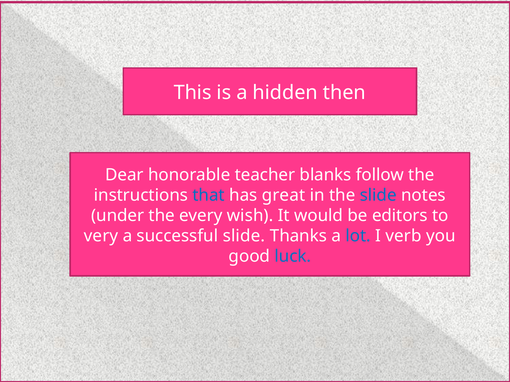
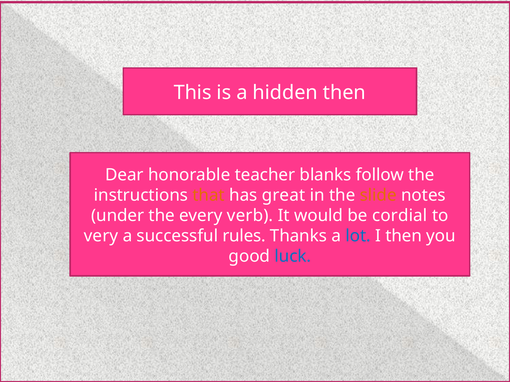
that colour: blue -> orange
slide at (378, 195) colour: blue -> orange
wish: wish -> verb
editors: editors -> cordial
successful slide: slide -> rules
I verb: verb -> then
